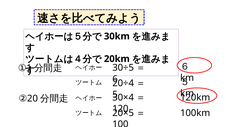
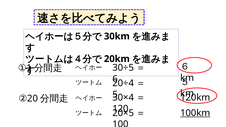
100km underline: none -> present
